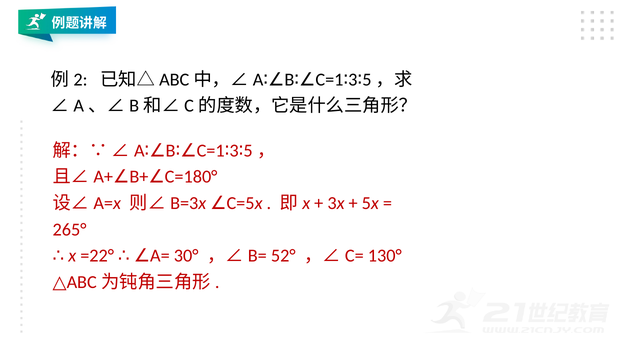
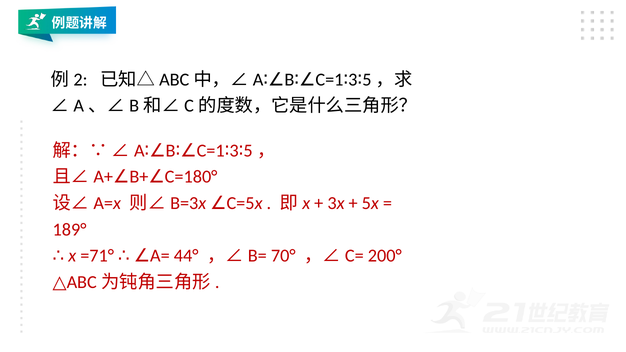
265°: 265° -> 189°
=22°: =22° -> =71°
30°: 30° -> 44°
52°: 52° -> 70°
130°: 130° -> 200°
